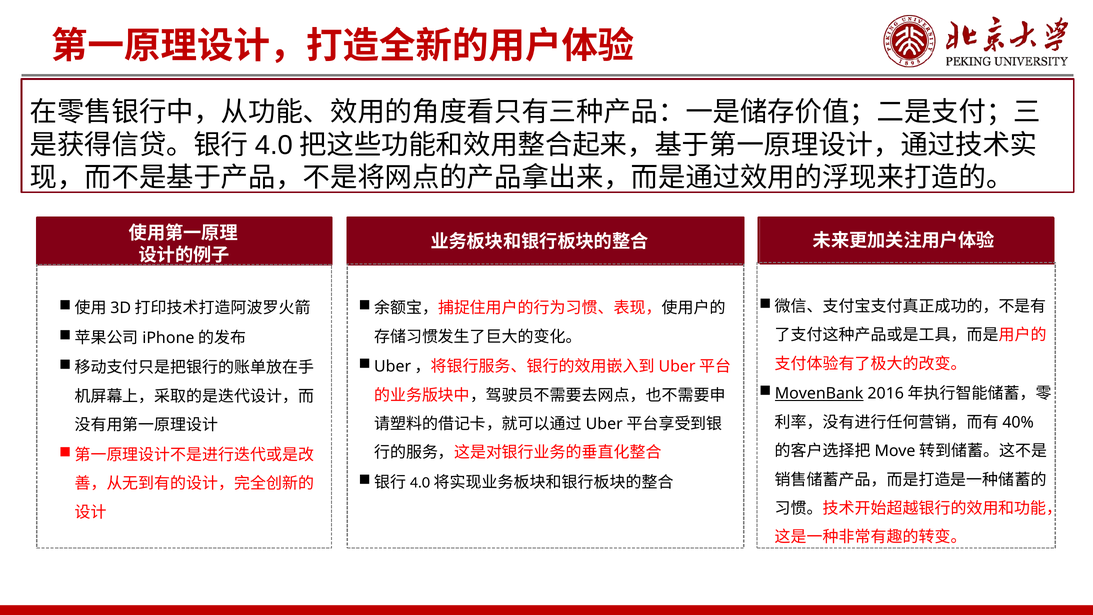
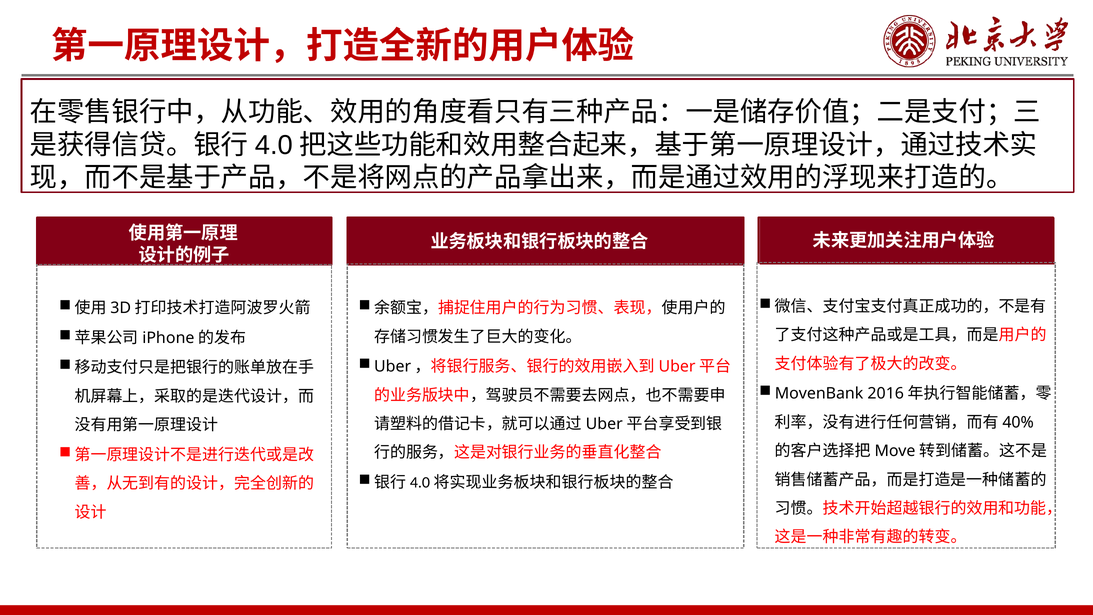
MovenBank underline: present -> none
